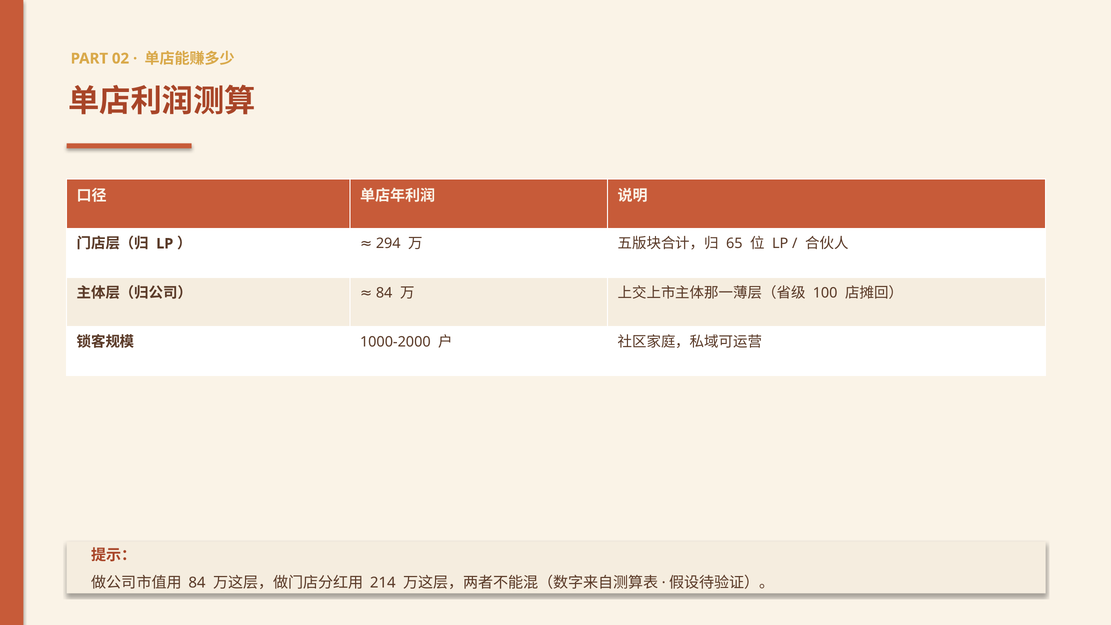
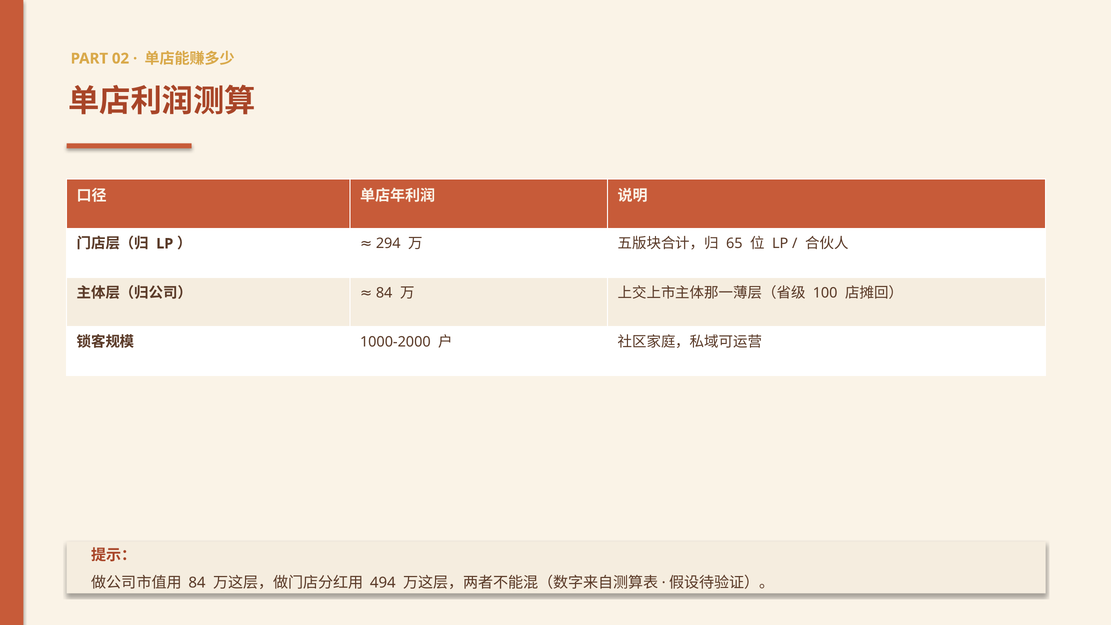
214: 214 -> 494
